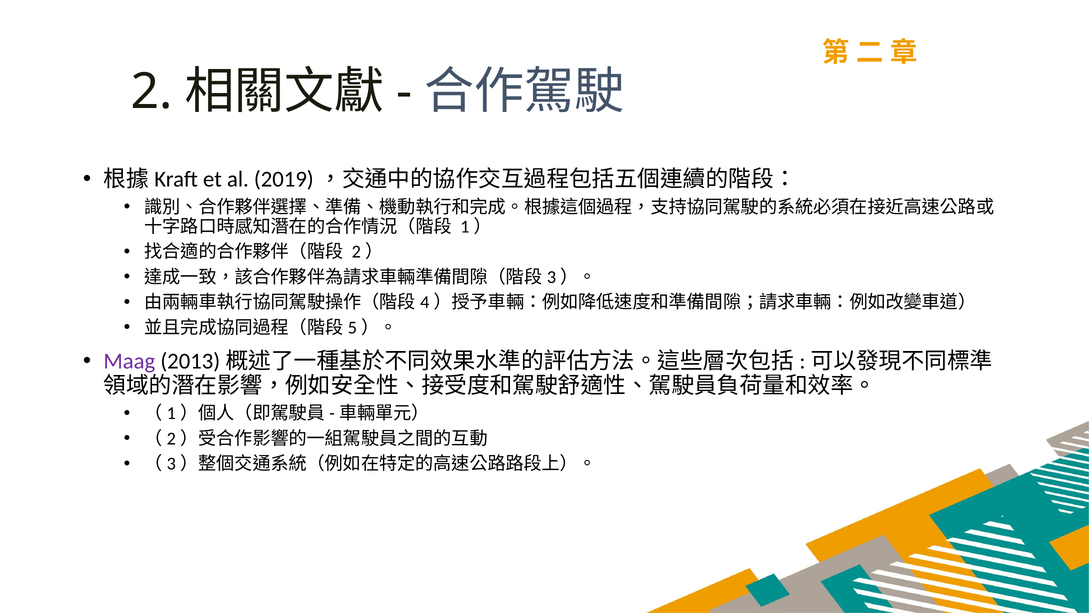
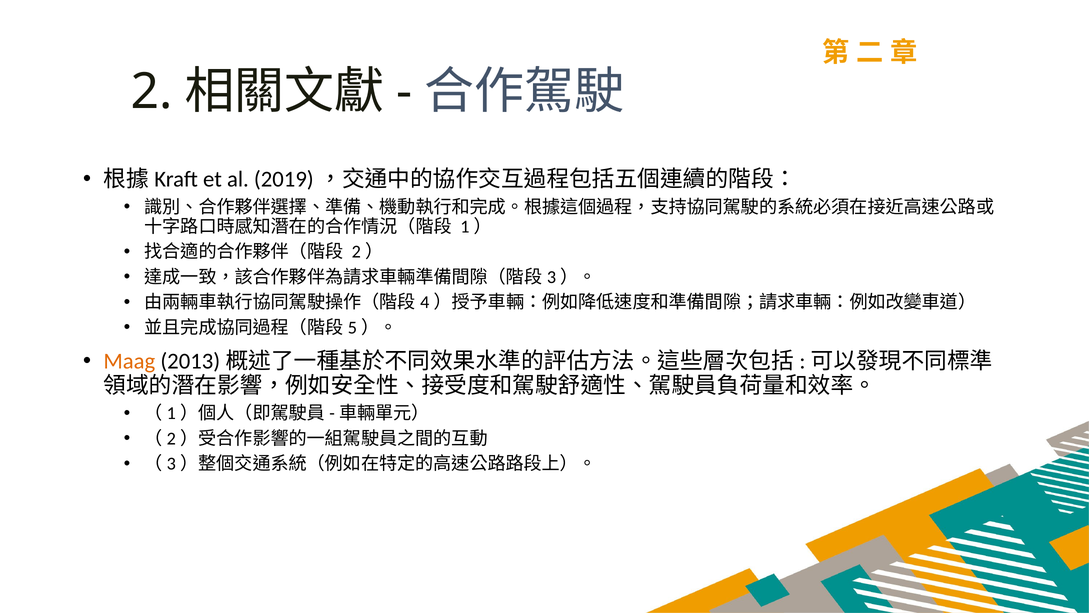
Maag colour: purple -> orange
